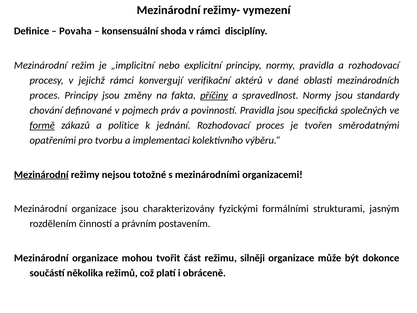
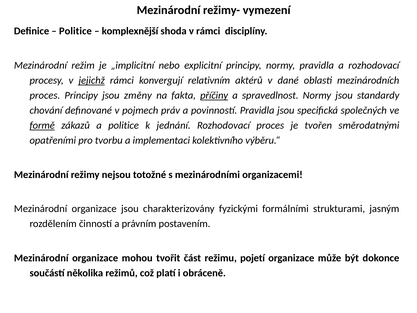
Povaha at (75, 31): Povaha -> Politice
konsensuální: konsensuální -> komplexnější
jejichž underline: none -> present
verifikační: verifikační -> relativním
Mezinárodní at (41, 175) underline: present -> none
silněji: silněji -> pojetí
